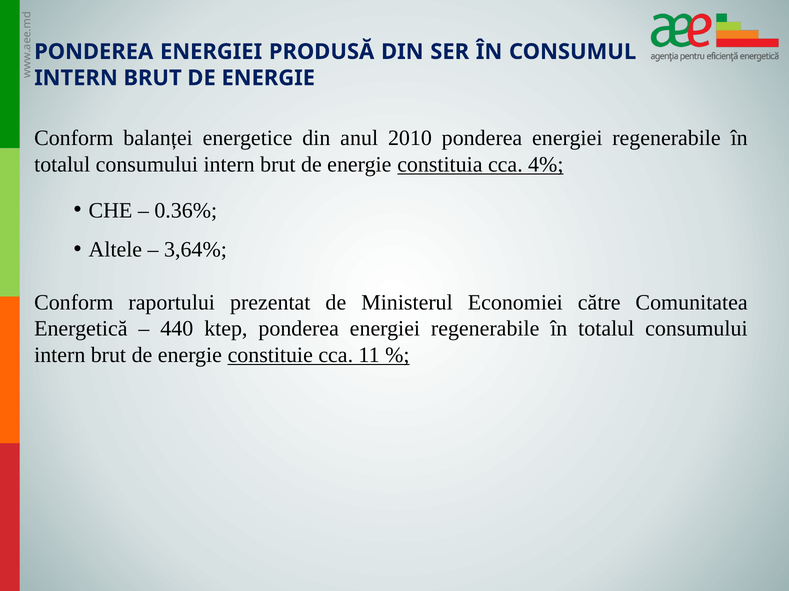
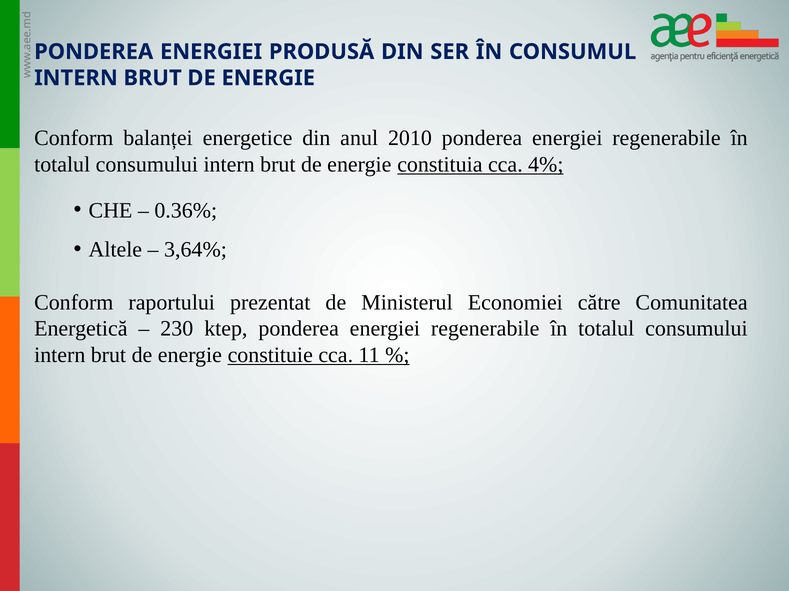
440: 440 -> 230
